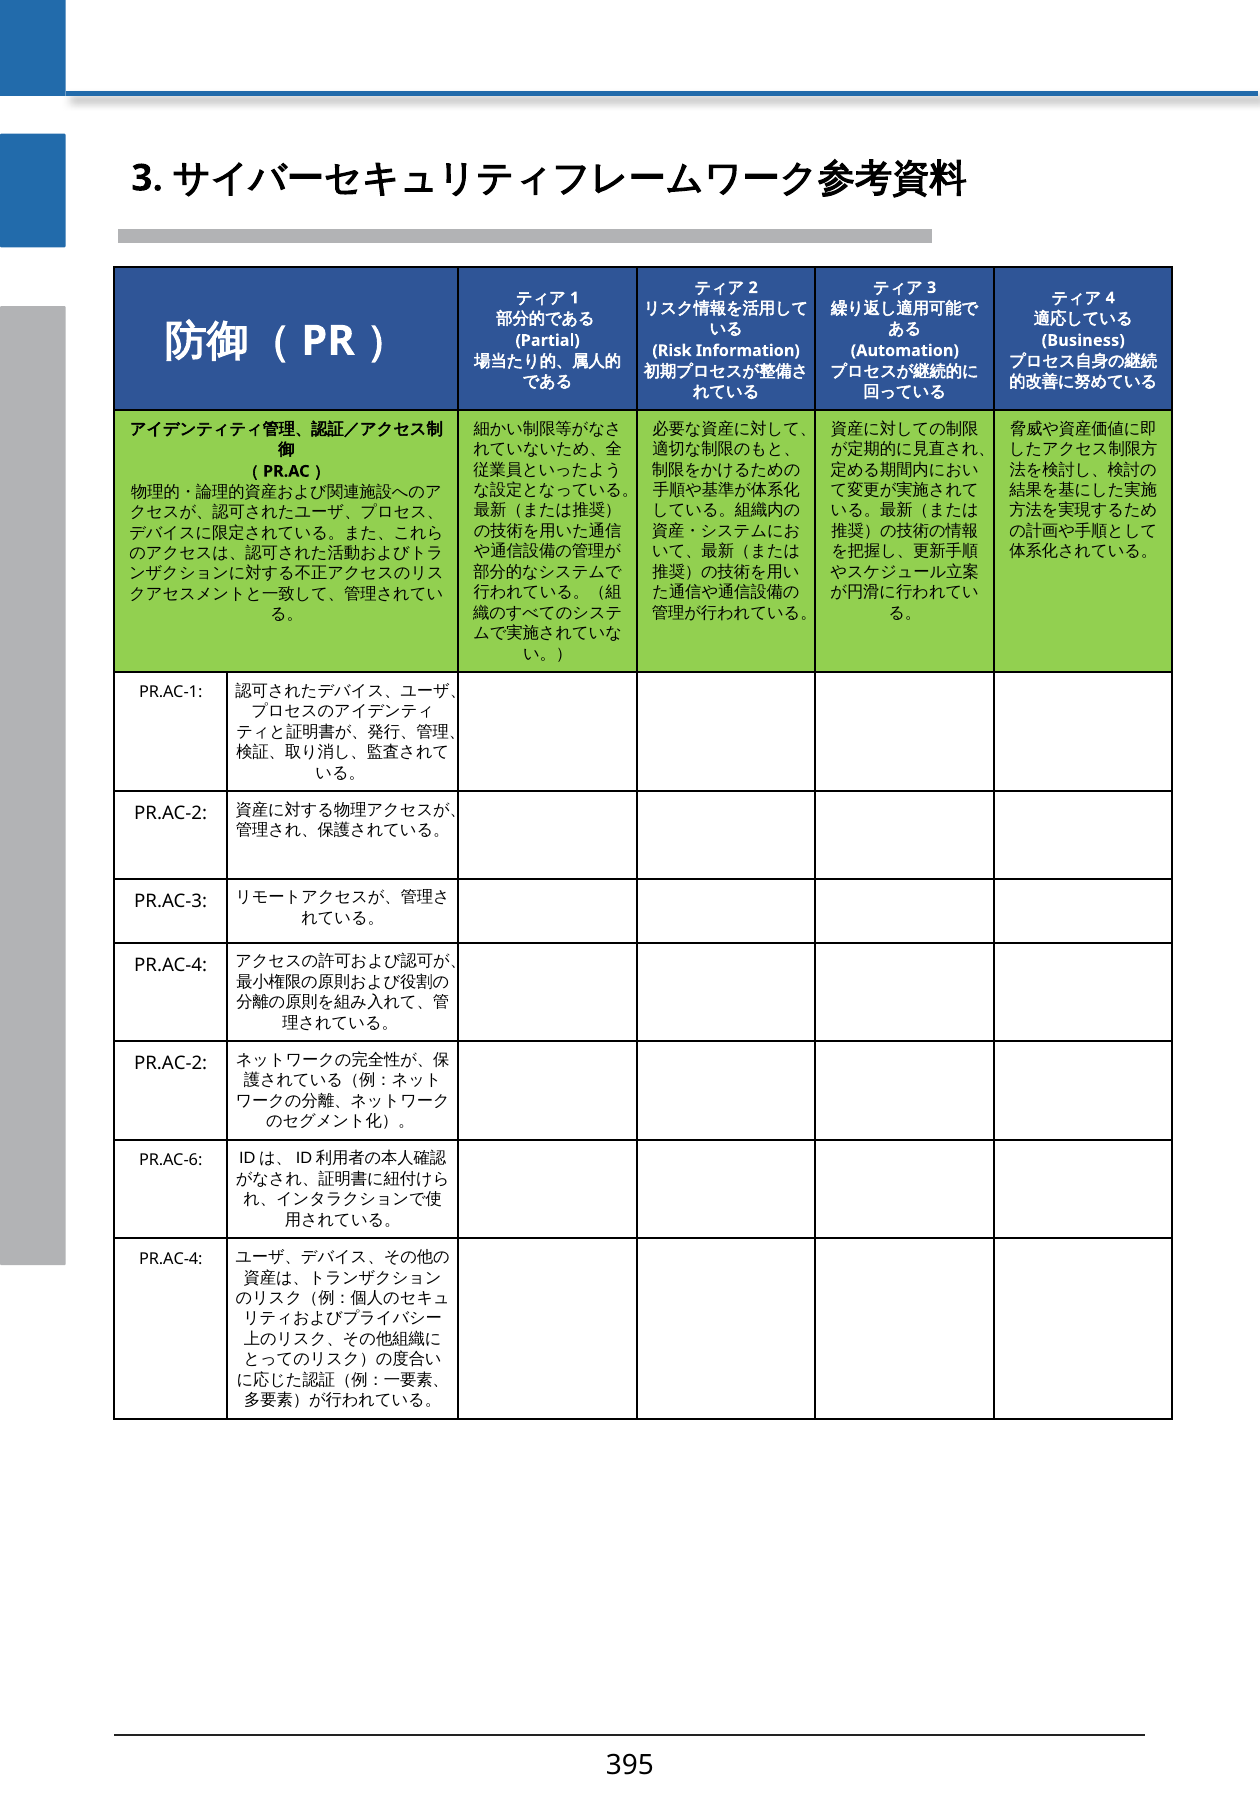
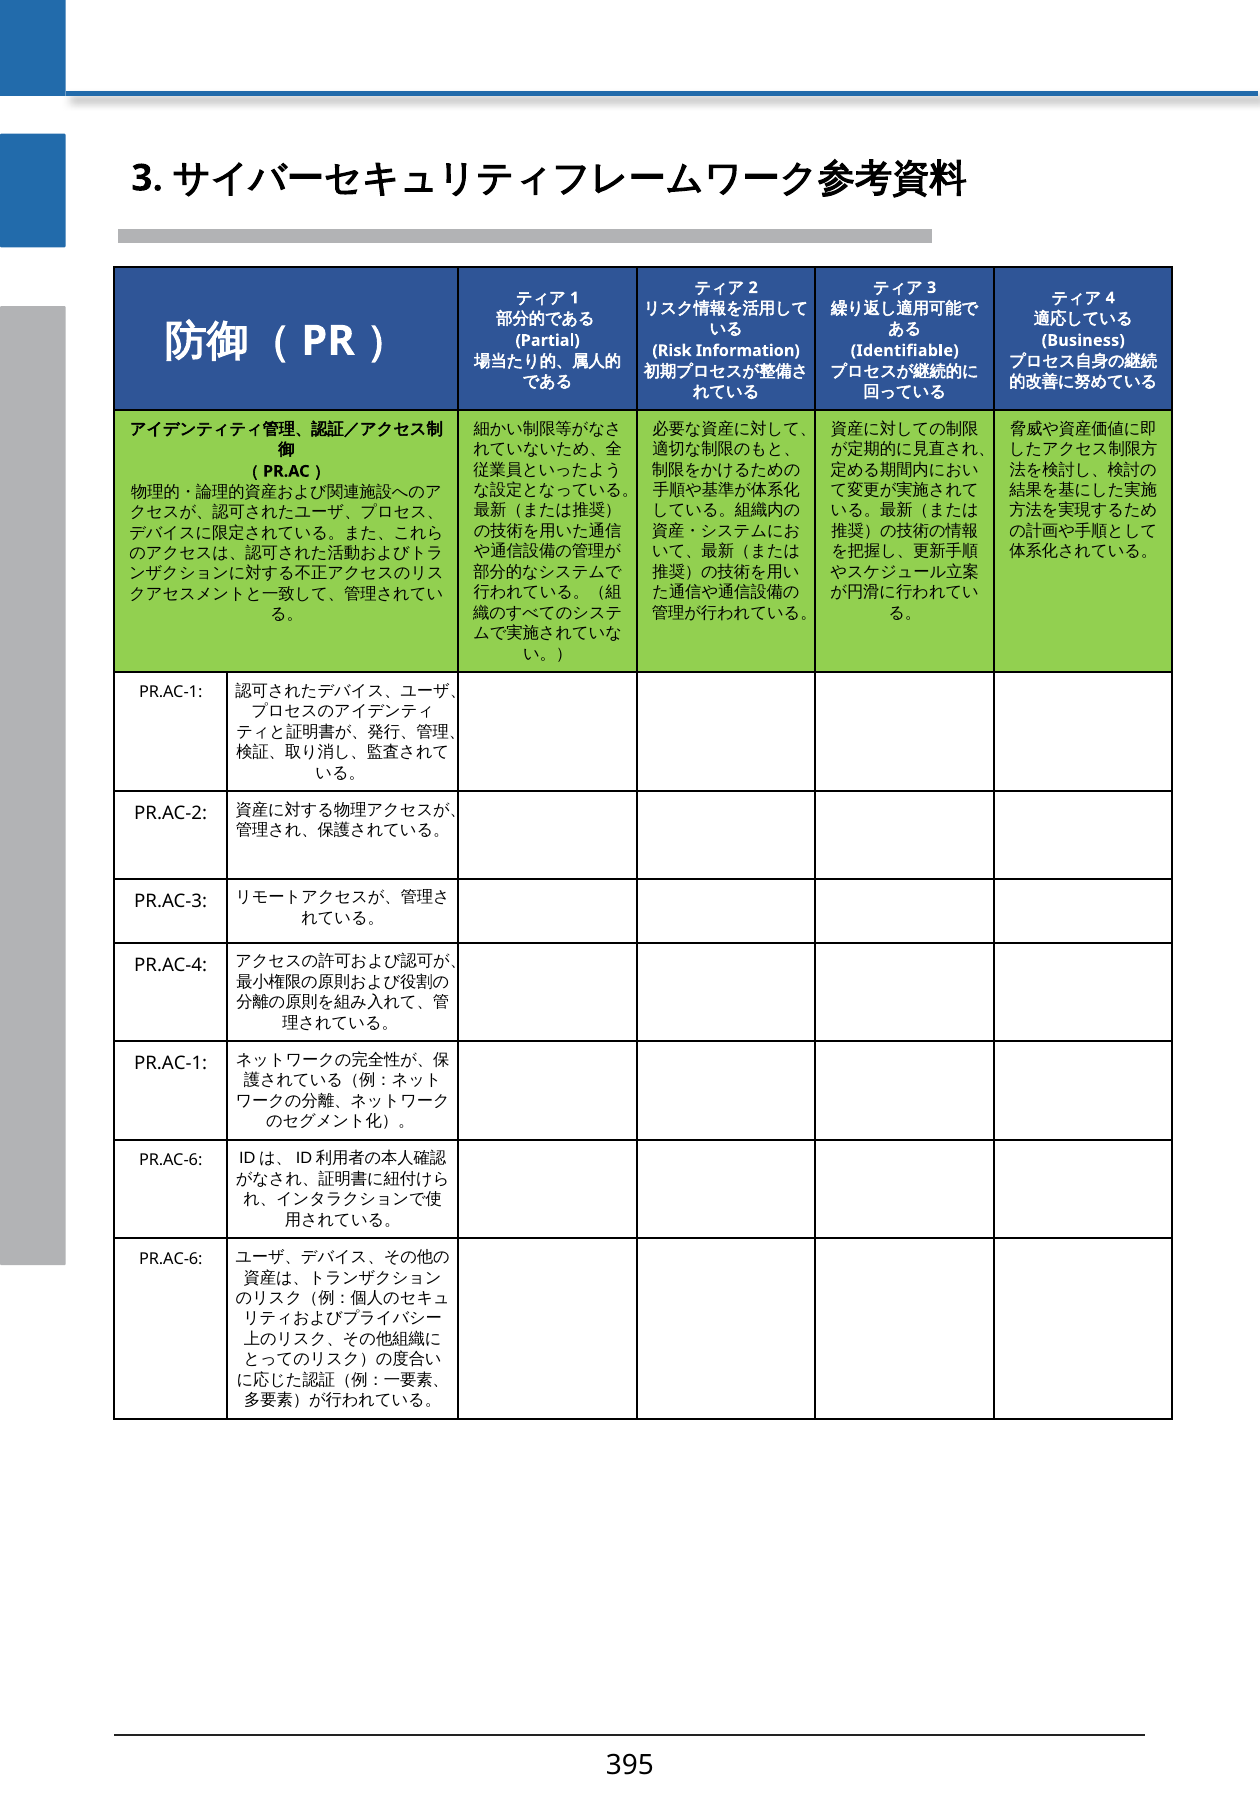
Automation: Automation -> Identifiable
PR.AC-2 at (171, 1064): PR.AC-2 -> PR.AC-1
PR.AC-4 at (171, 1259): PR.AC-4 -> PR.AC-6
